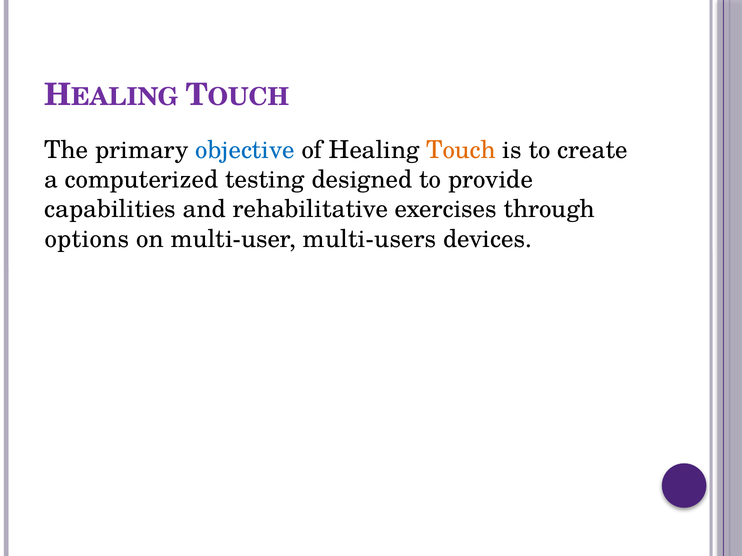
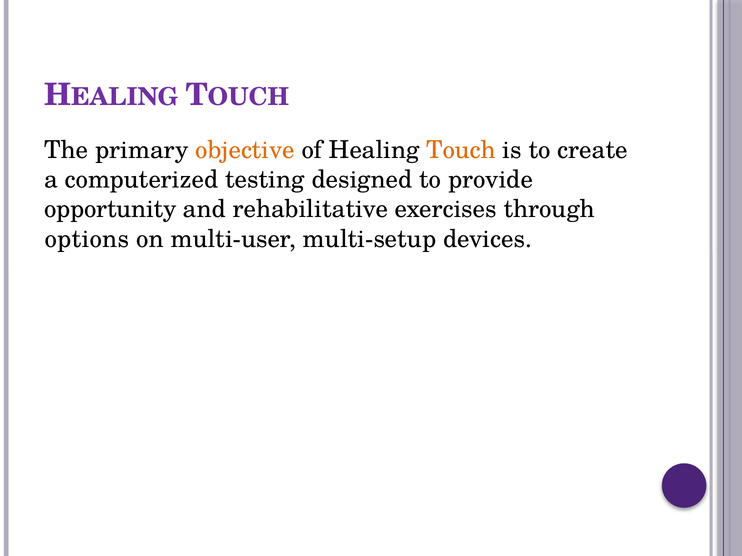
objective colour: blue -> orange
capabilities: capabilities -> opportunity
multi-users: multi-users -> multi-setup
